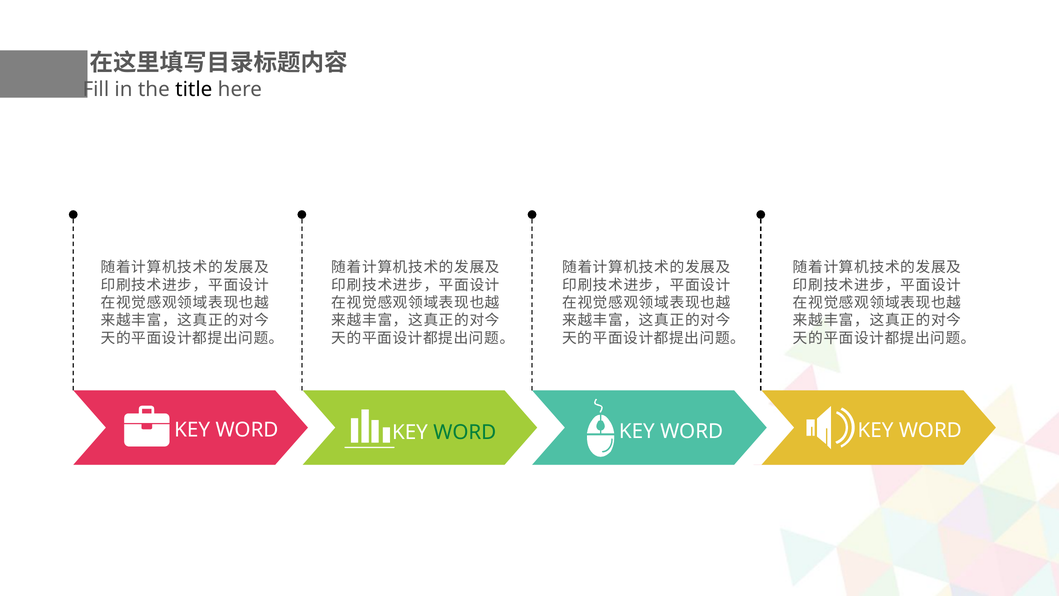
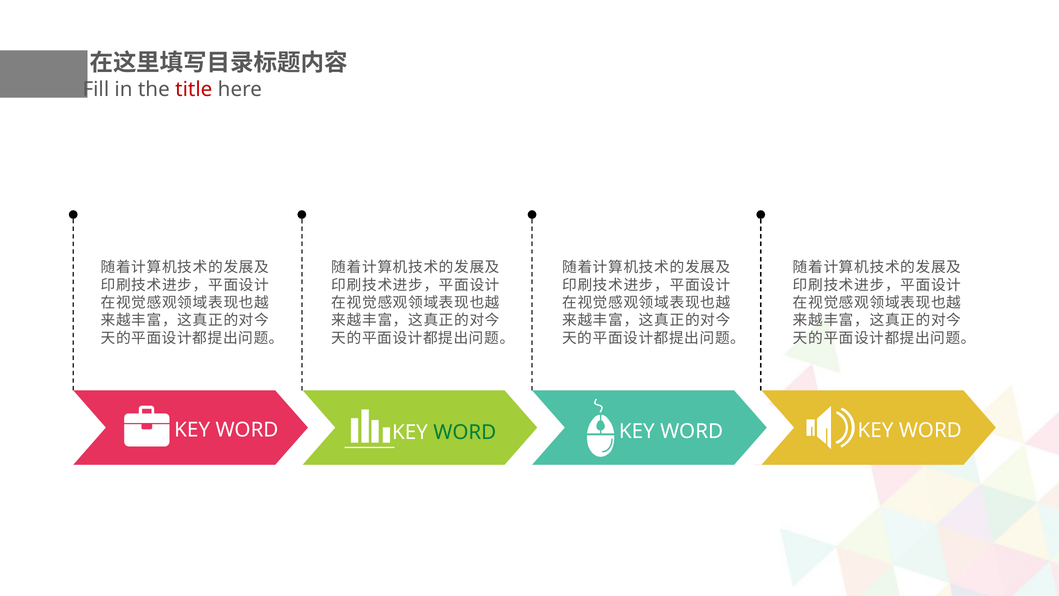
title colour: black -> red
